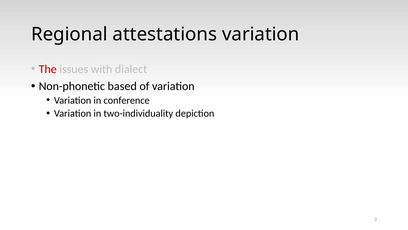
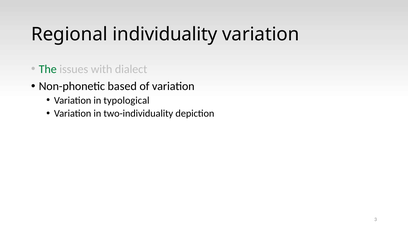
attestations: attestations -> individuality
The colour: red -> green
conference: conference -> typological
